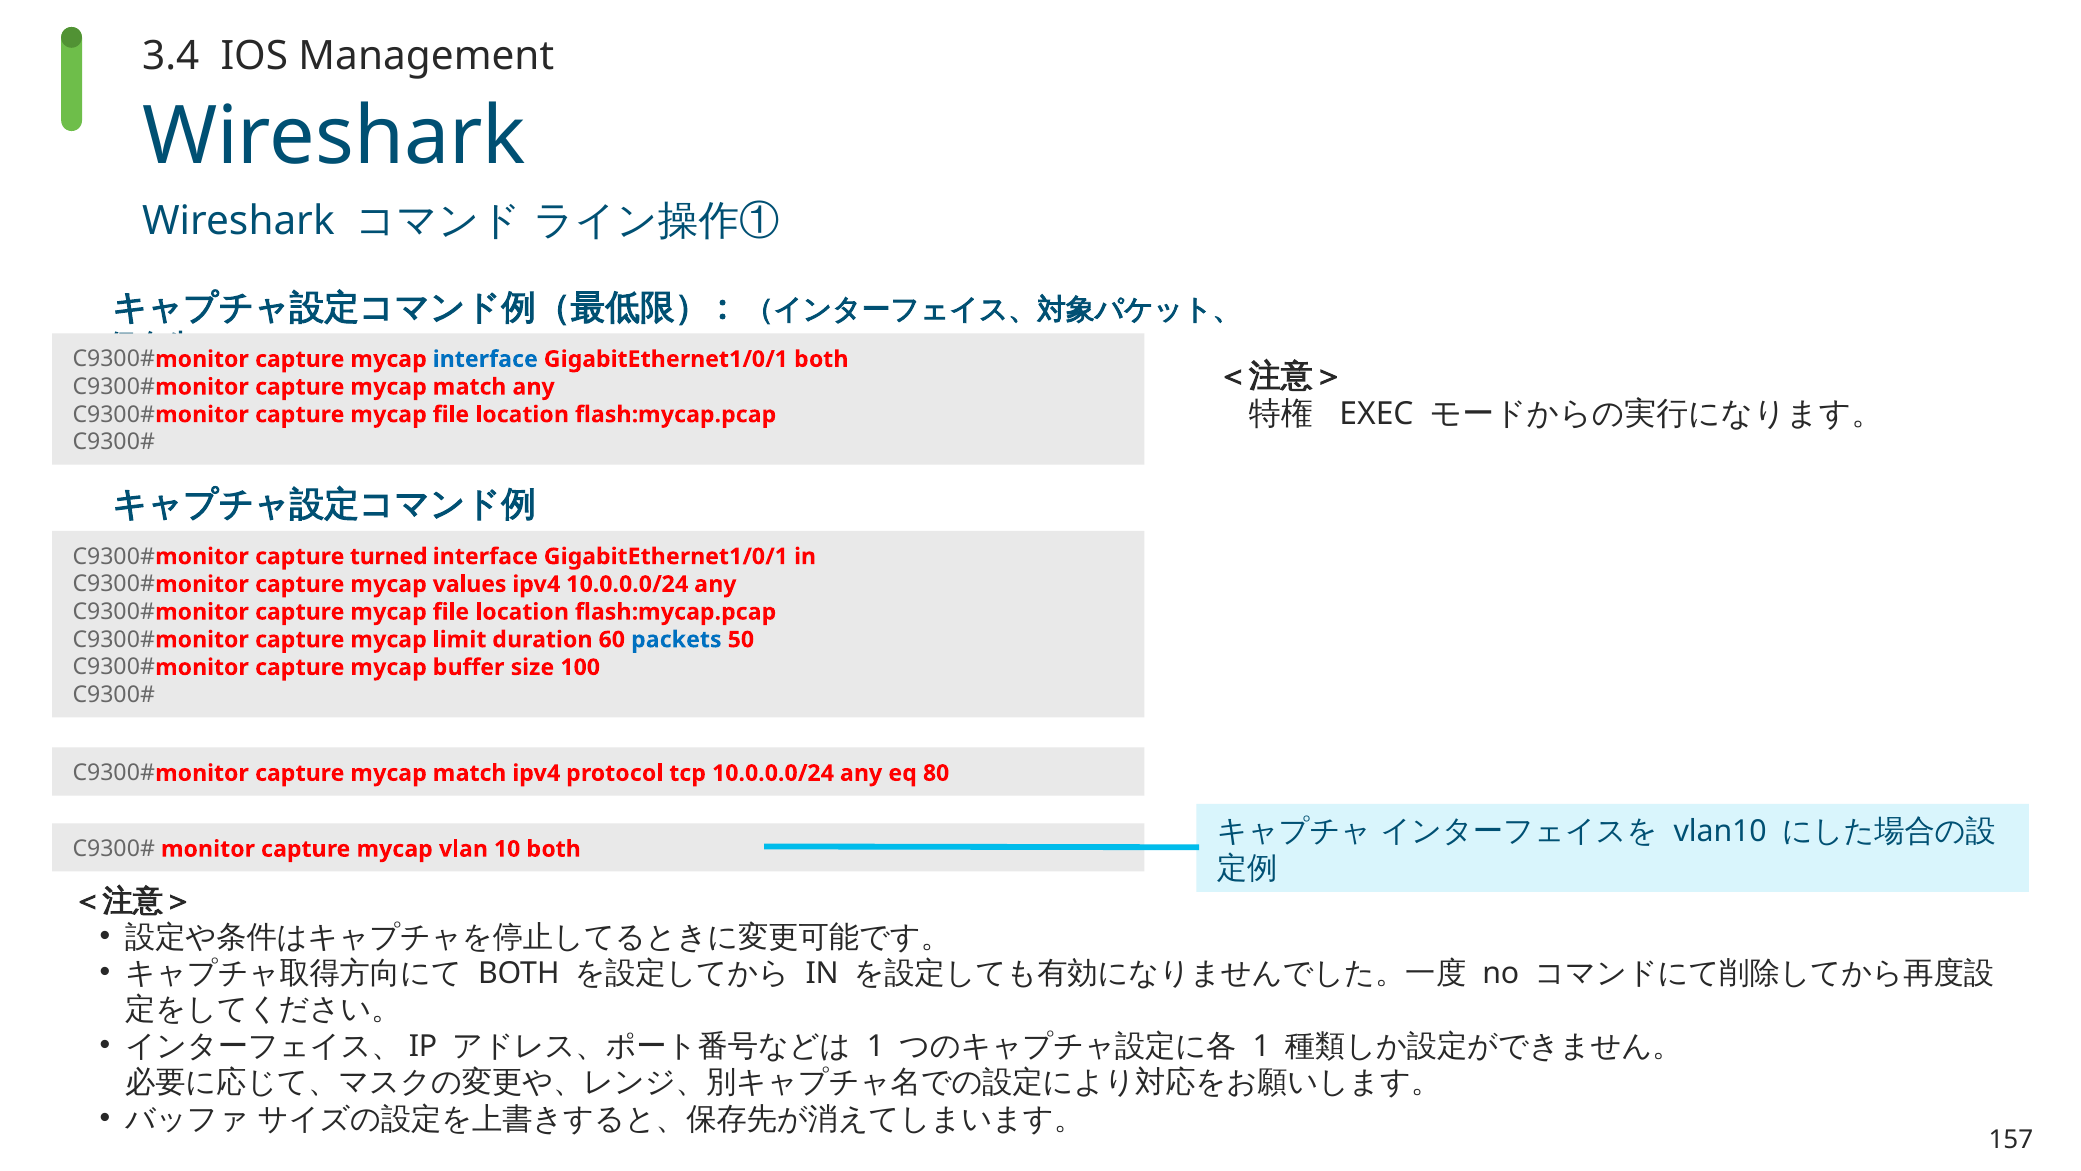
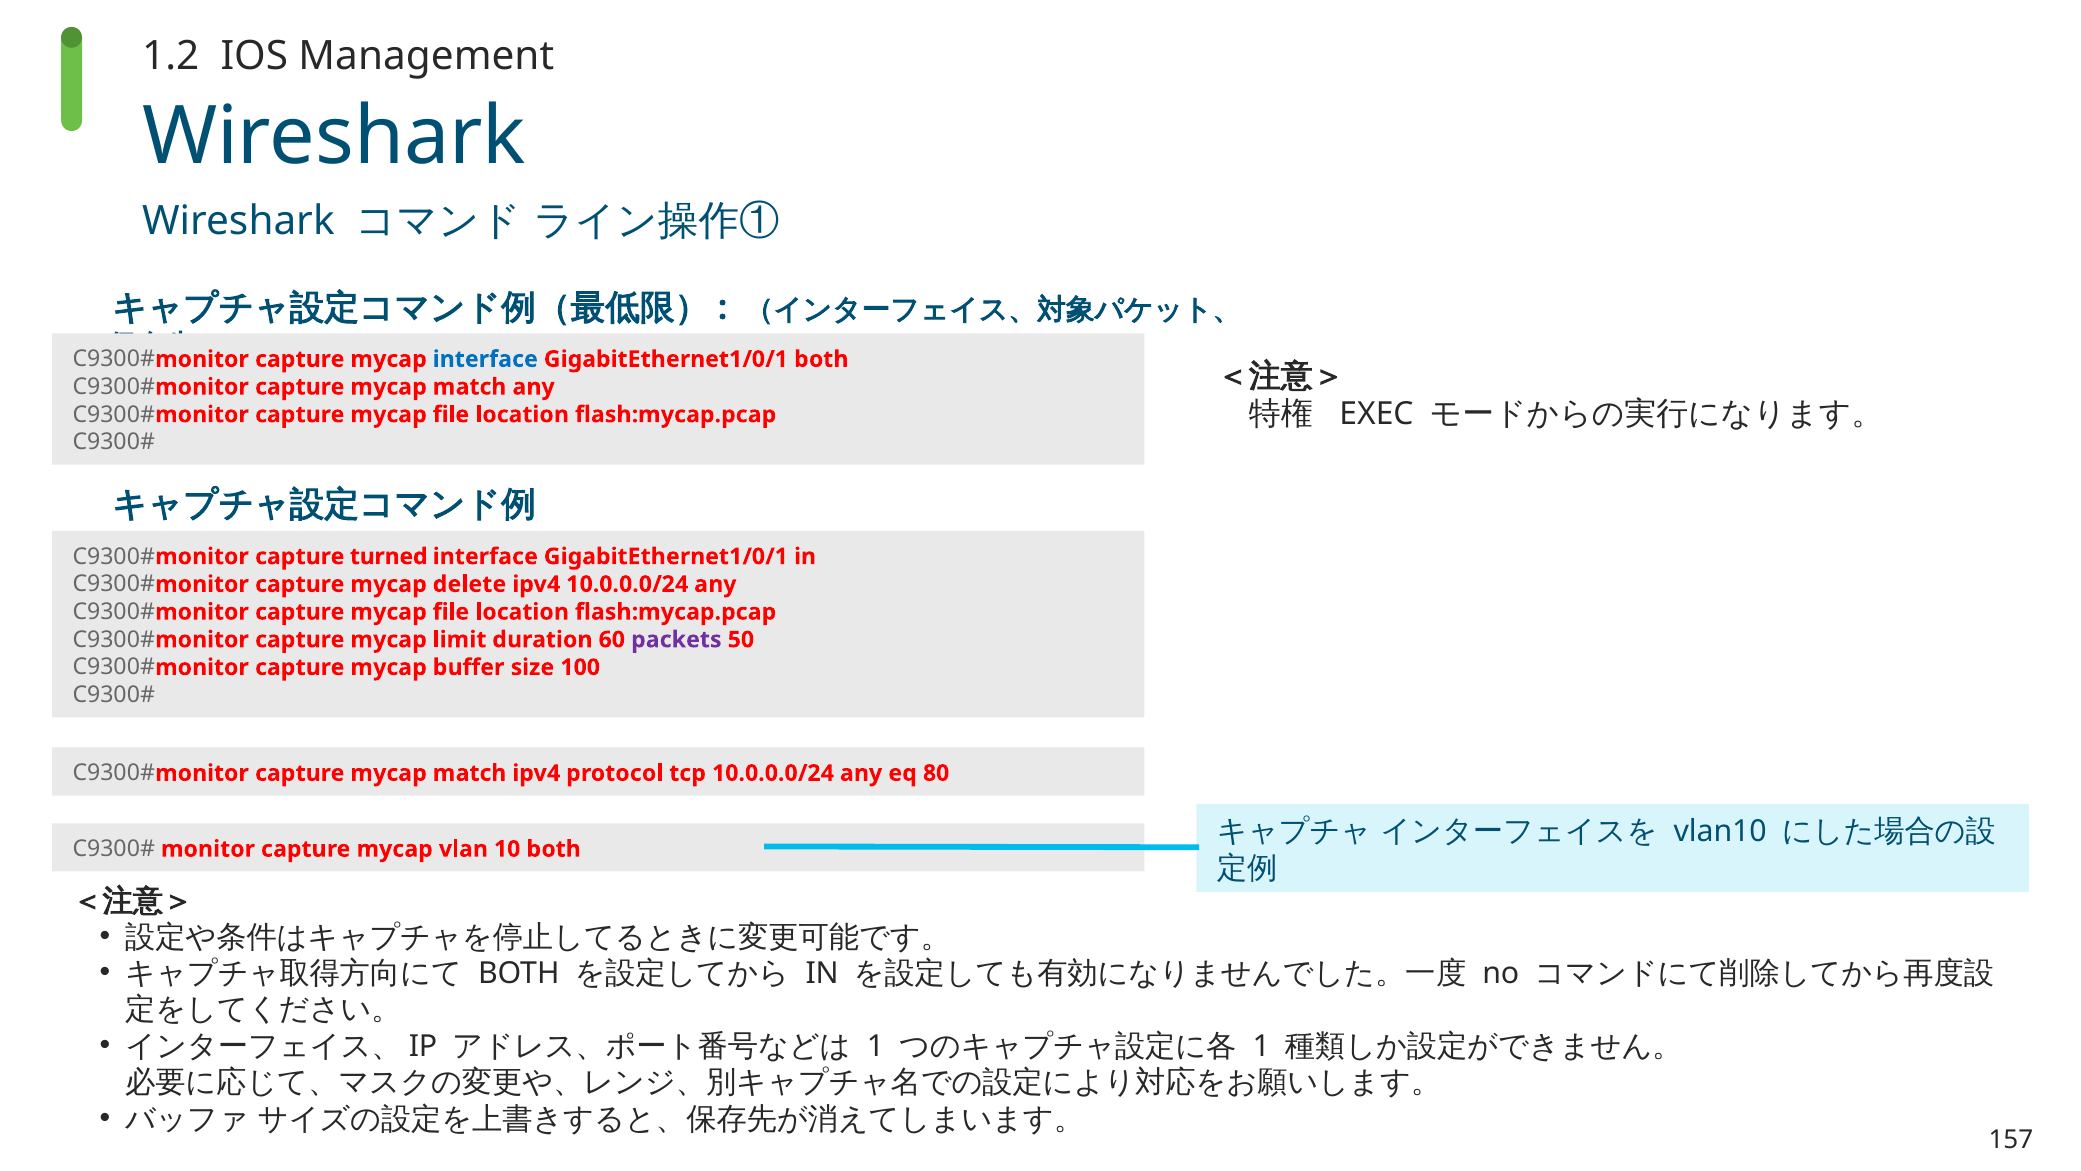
3.4: 3.4 -> 1.2
values: values -> delete
packets colour: blue -> purple
